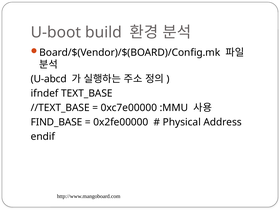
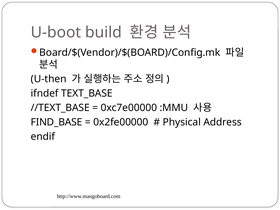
U-abcd: U-abcd -> U-then
